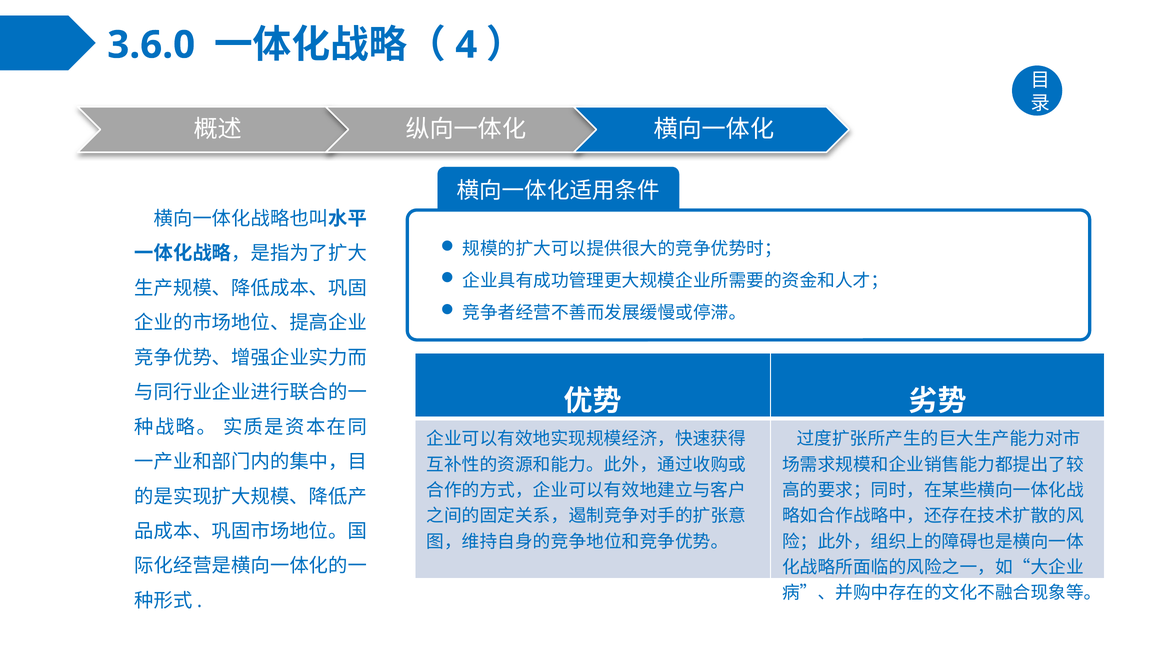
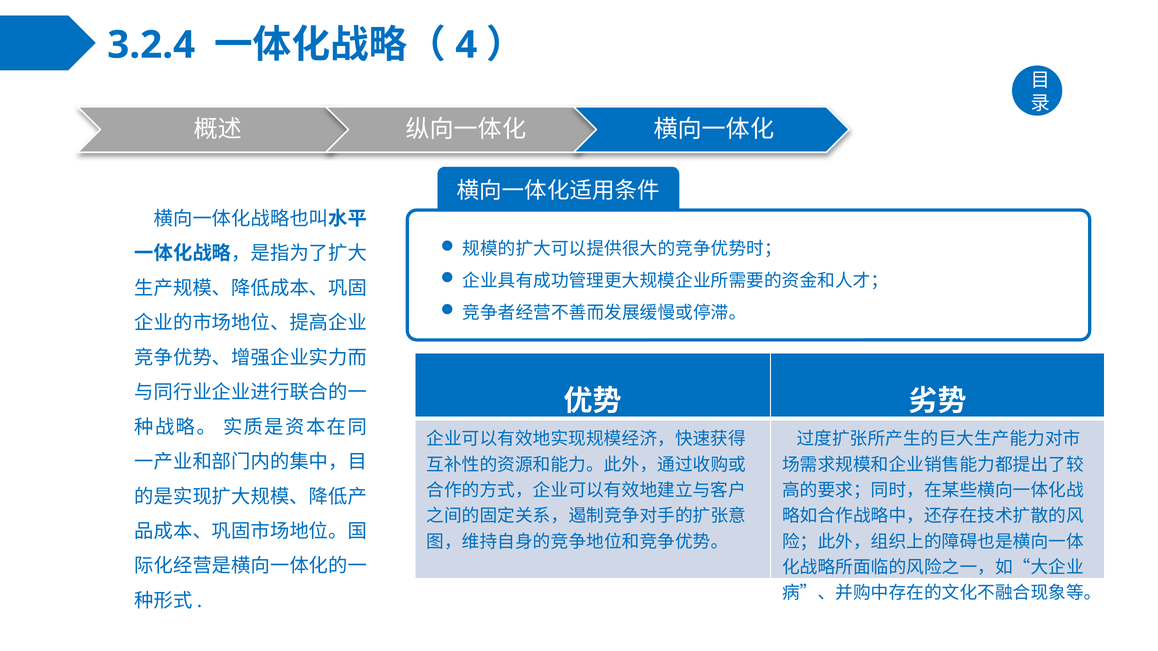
3.6.0: 3.6.0 -> 3.2.4
